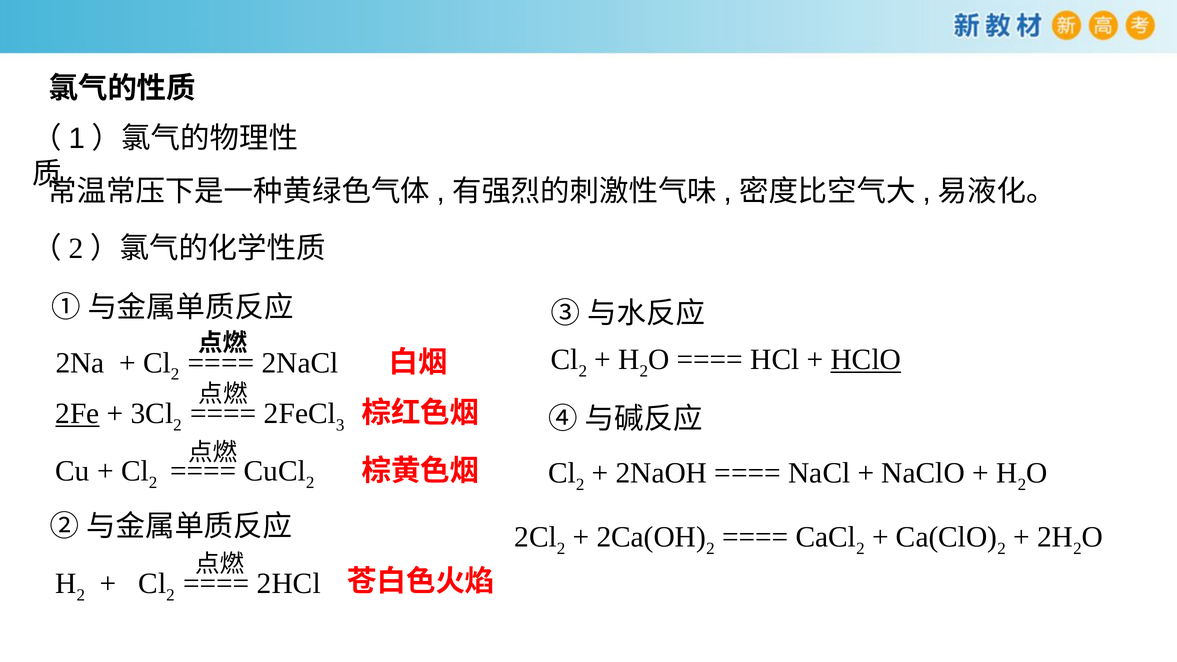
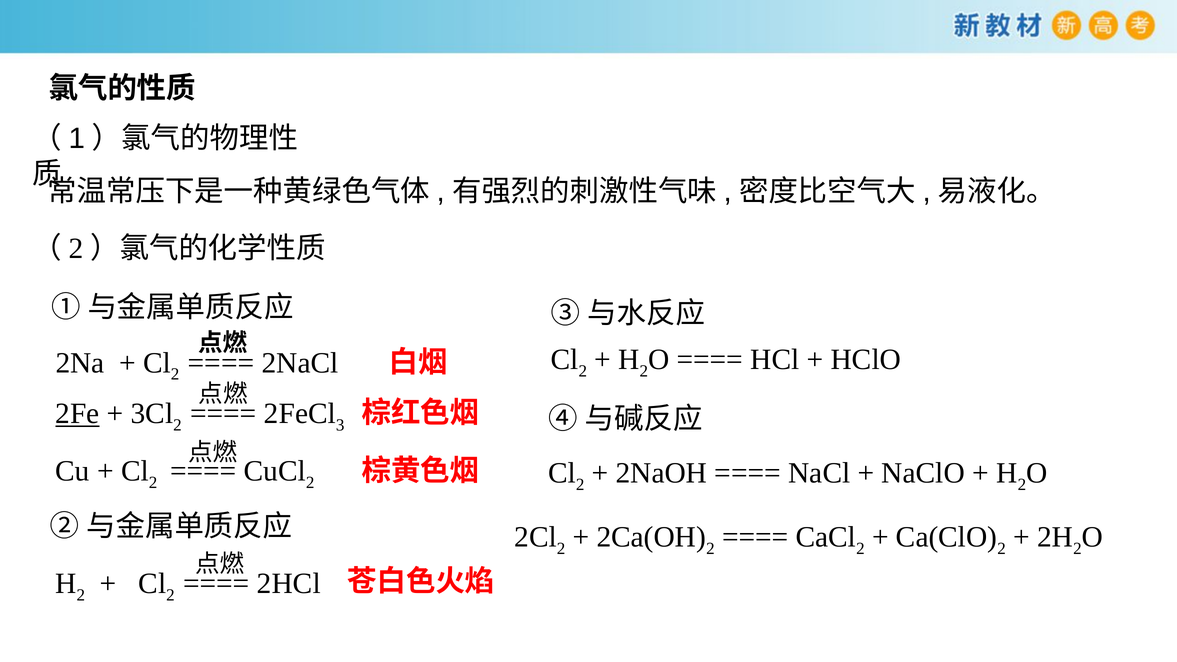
HClO underline: present -> none
